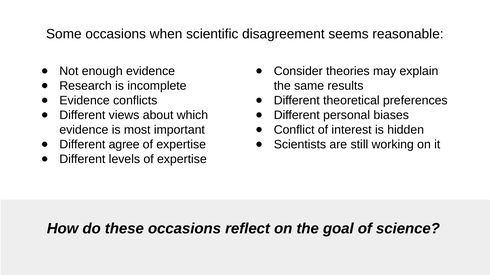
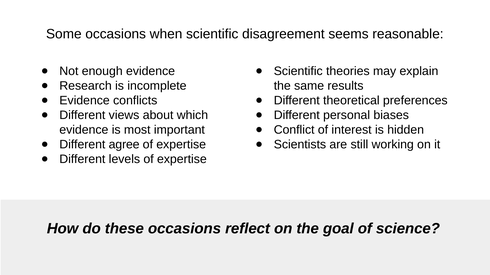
Consider at (298, 71): Consider -> Scientific
